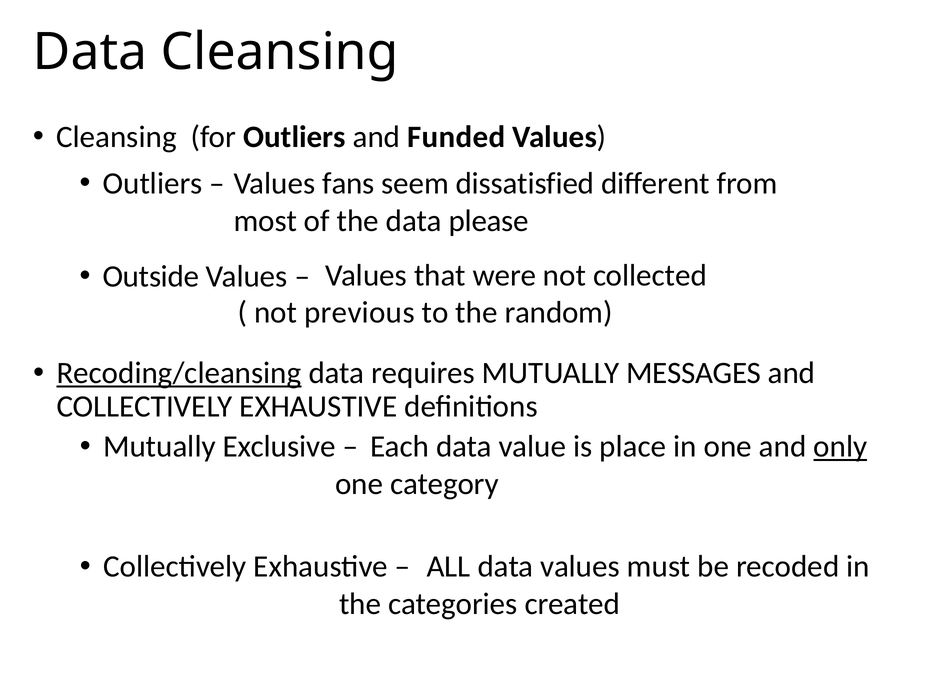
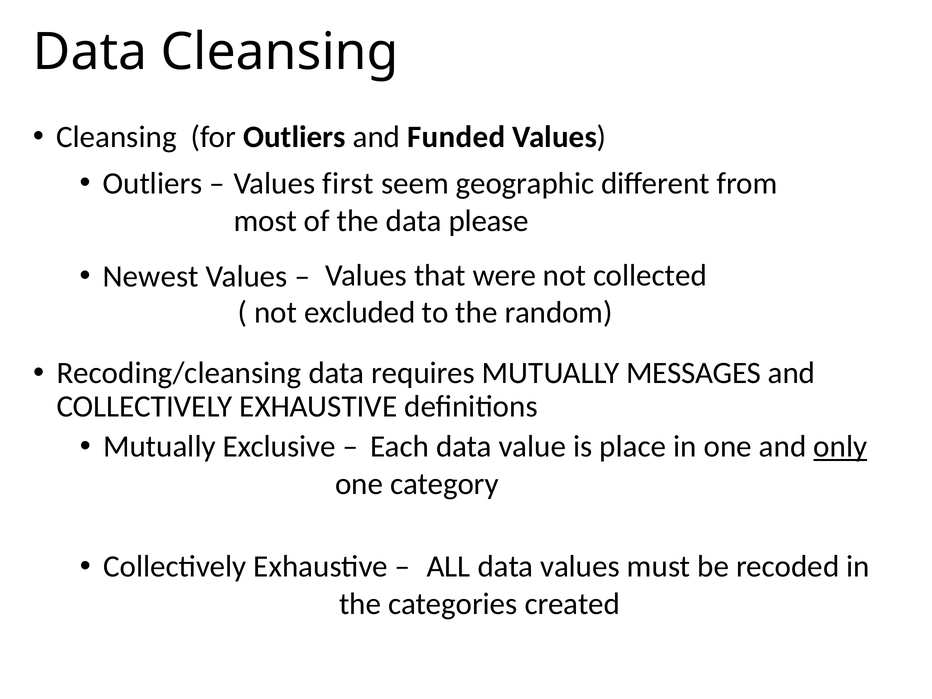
fans: fans -> first
dissatisfied: dissatisfied -> geographic
Outside: Outside -> Newest
previous: previous -> excluded
Recoding/cleansing underline: present -> none
